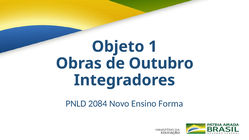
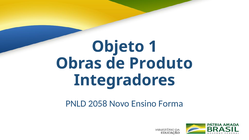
Outubro: Outubro -> Produto
2084: 2084 -> 2058
